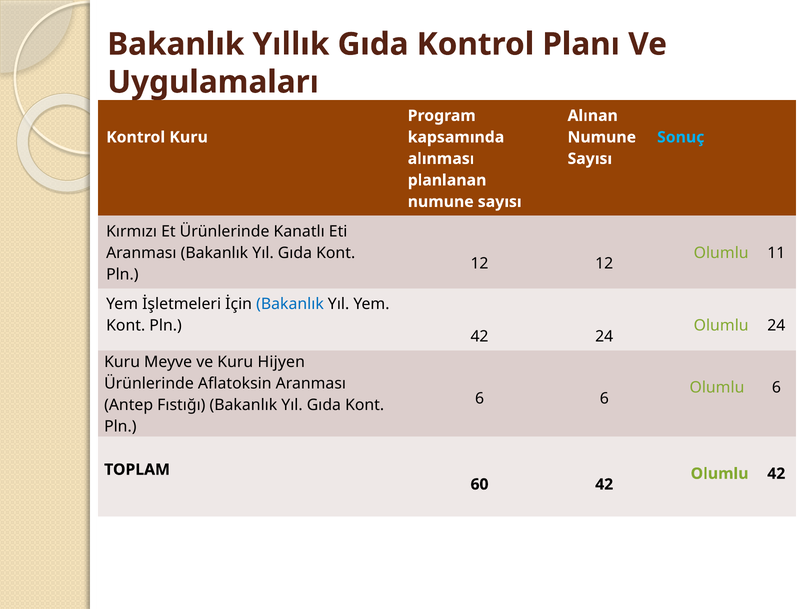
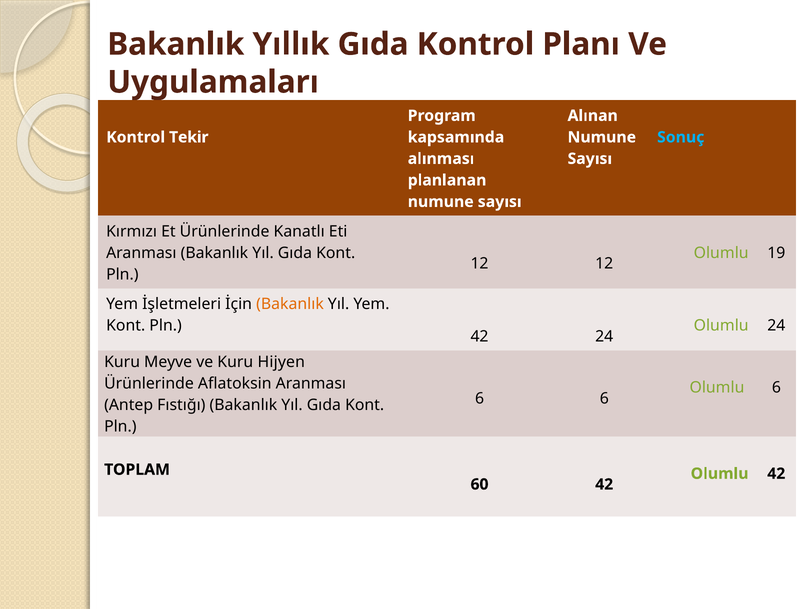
Kontrol Kuru: Kuru -> Tekir
11: 11 -> 19
Bakanlık at (290, 304) colour: blue -> orange
